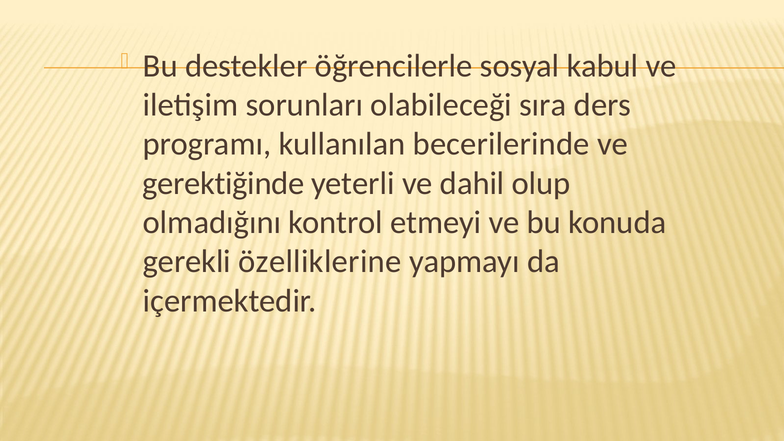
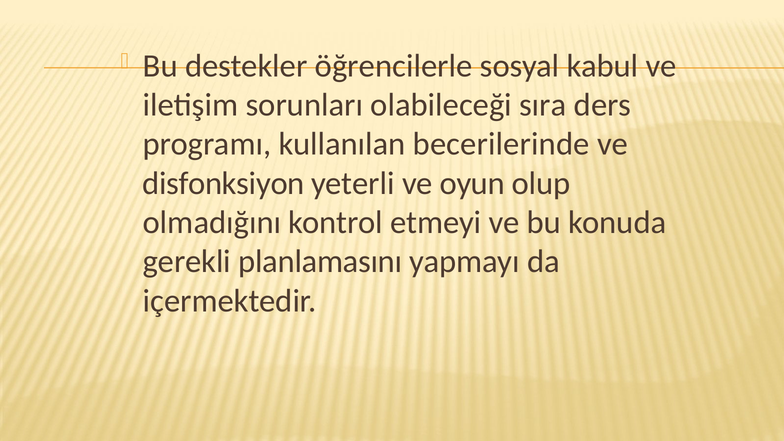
gerektiğinde: gerektiğinde -> disfonksiyon
dahil: dahil -> oyun
özelliklerine: özelliklerine -> planlamasını
